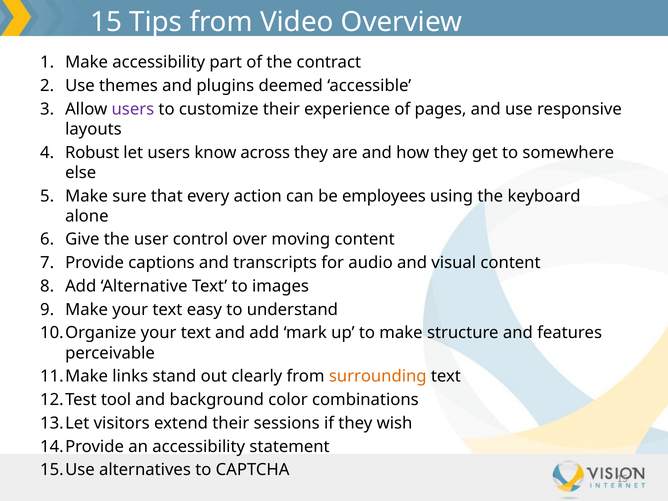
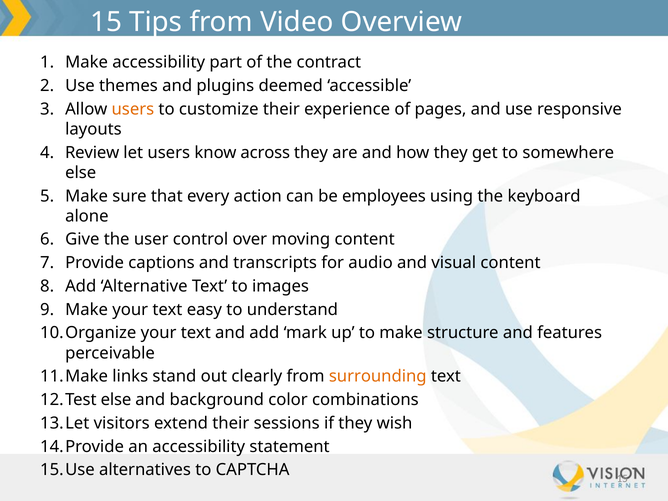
users at (133, 109) colour: purple -> orange
Robust: Robust -> Review
tool at (116, 400): tool -> else
